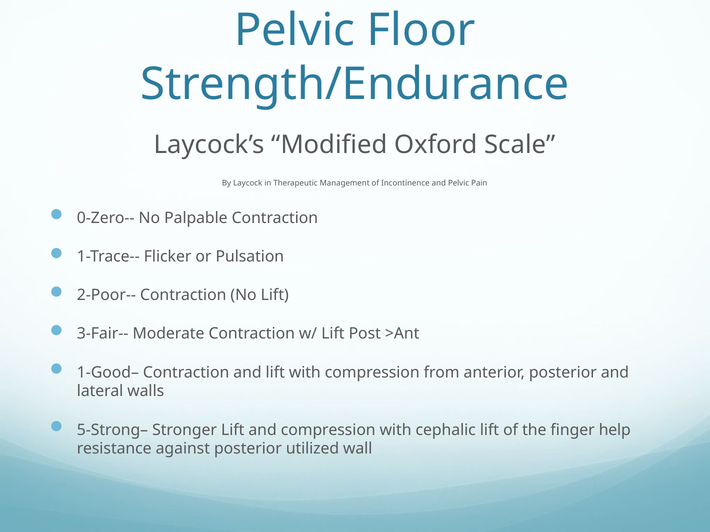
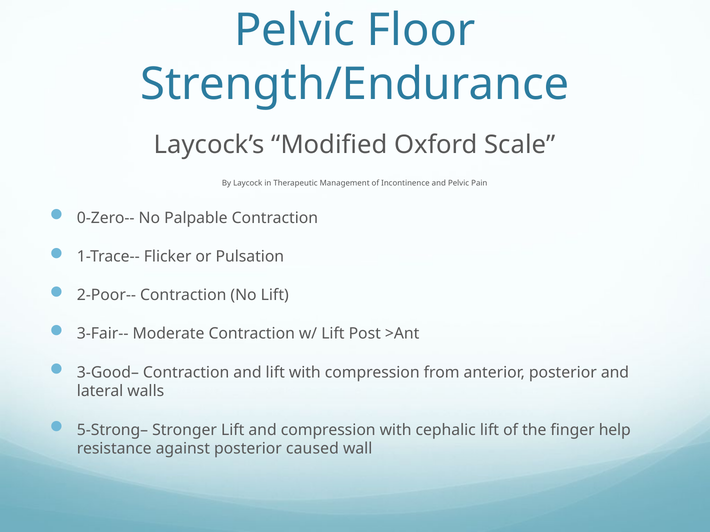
1-Good–: 1-Good– -> 3-Good–
utilized: utilized -> caused
